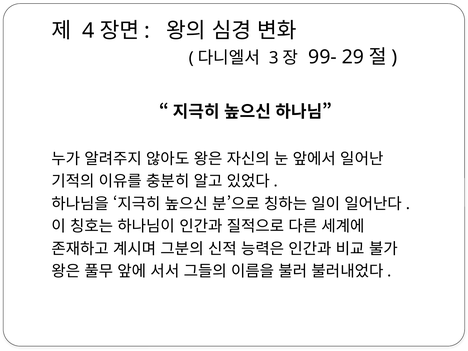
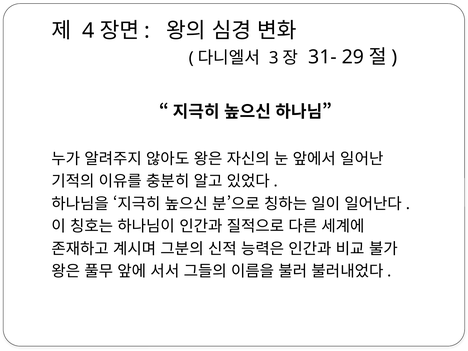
99-: 99- -> 31-
